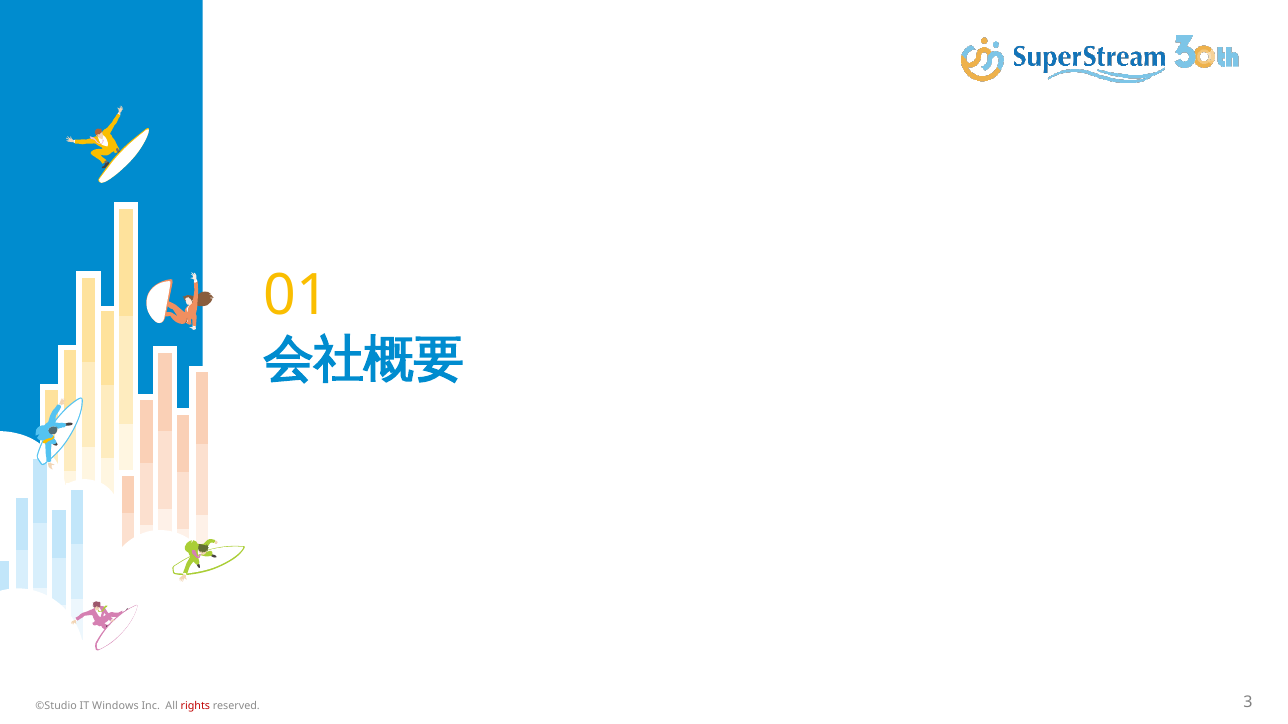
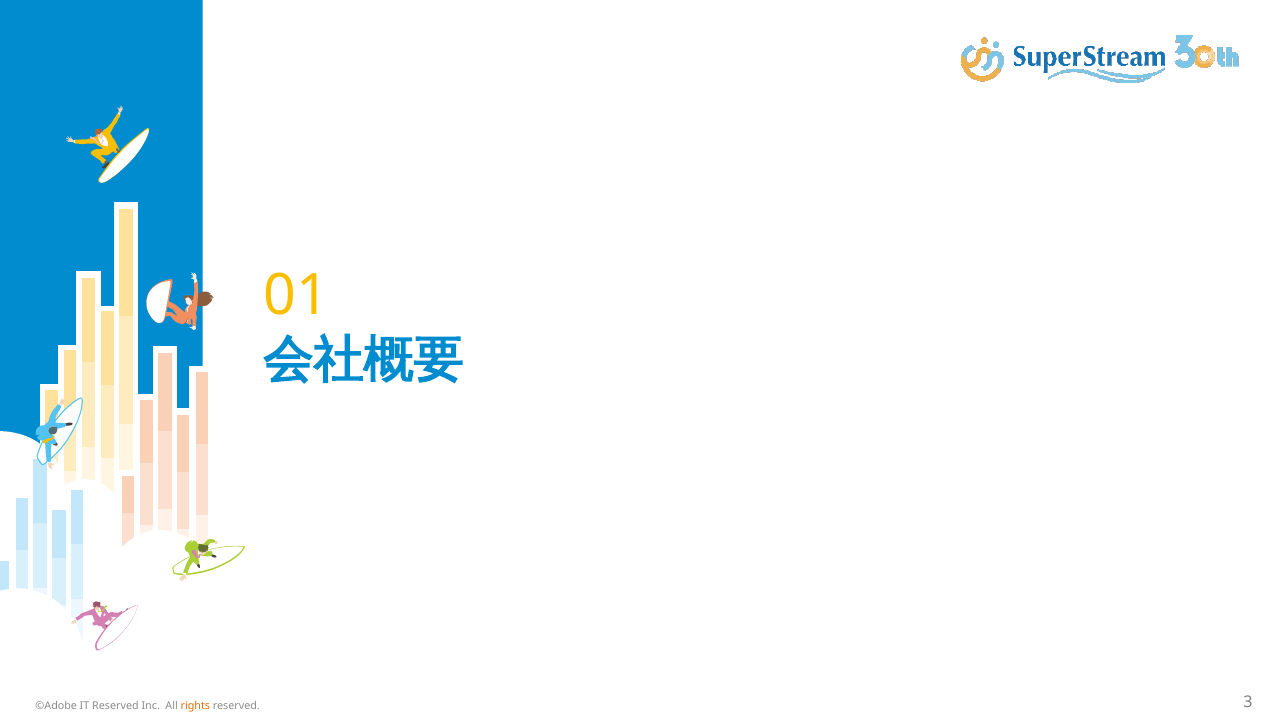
©Studio: ©Studio -> ©Adobe
IT Windows: Windows -> Reserved
rights colour: red -> orange
